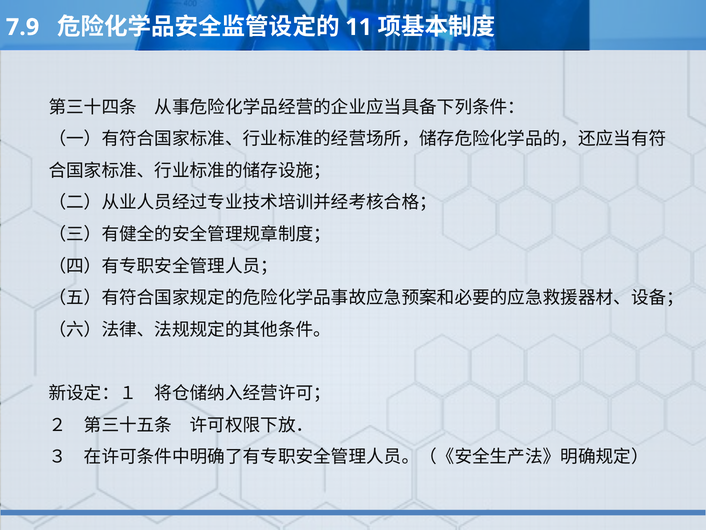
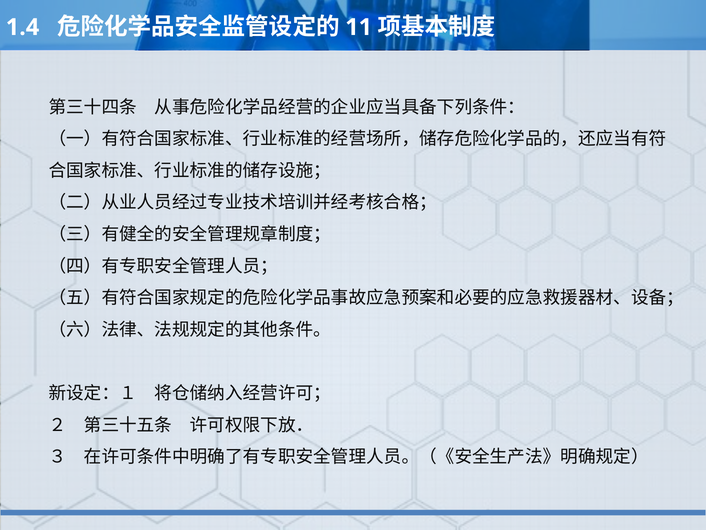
7.9: 7.9 -> 1.4
